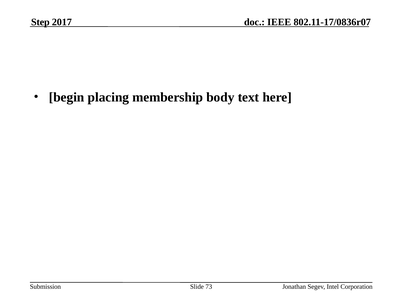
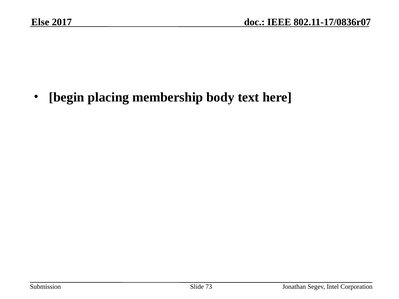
Step: Step -> Else
